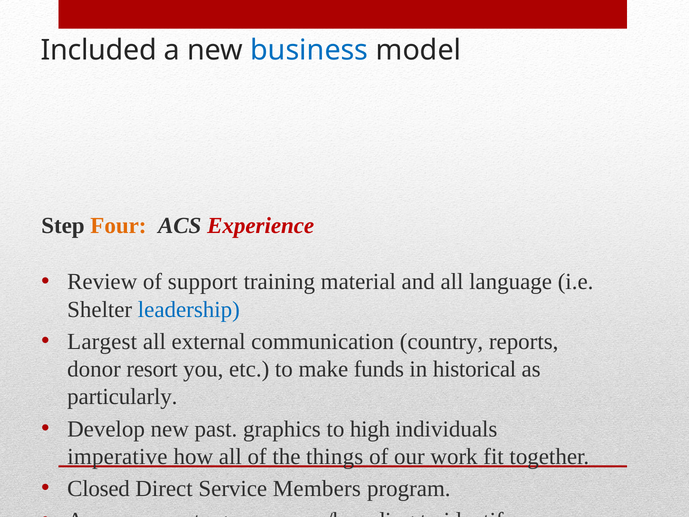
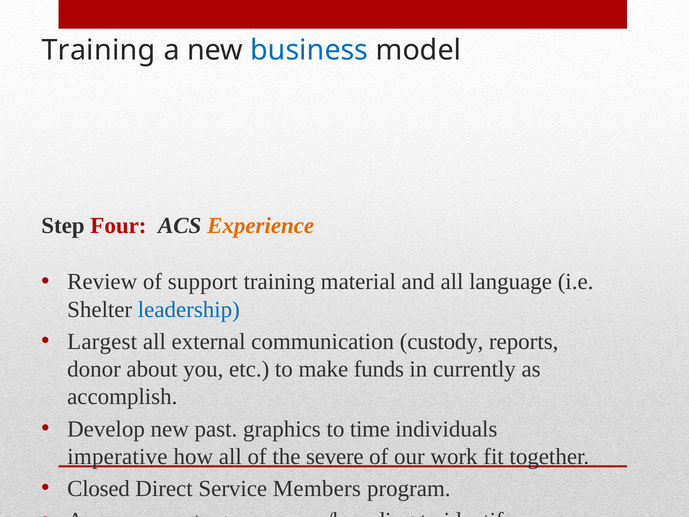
Included at (99, 50): Included -> Training
Four colour: orange -> red
Experience colour: red -> orange
country: country -> custody
resort: resort -> about
historical: historical -> currently
particularly: particularly -> accomplish
high: high -> time
things: things -> severe
